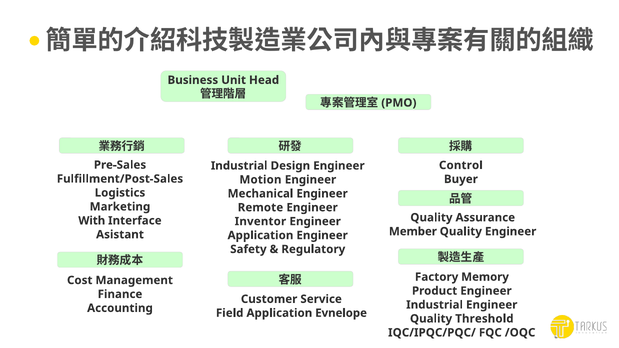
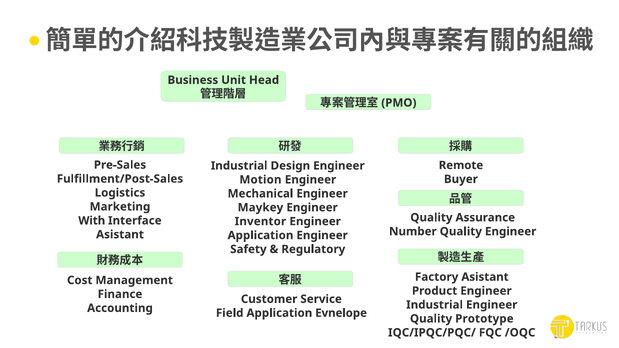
Control: Control -> Remote
Remote: Remote -> Maykey
Member: Member -> Number
Factory Memory: Memory -> Asistant
Threshold: Threshold -> Prototype
